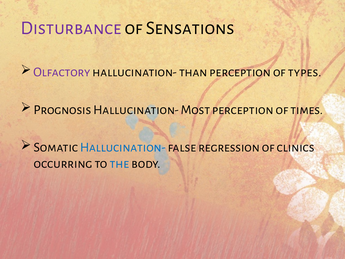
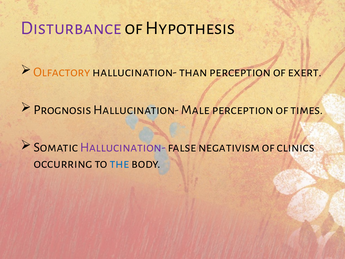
Sensations: Sensations -> Hypothesis
Olfactory colour: purple -> orange
types: types -> exert
Most: Most -> Male
Hallucination- at (123, 147) colour: blue -> purple
regression: regression -> negativism
